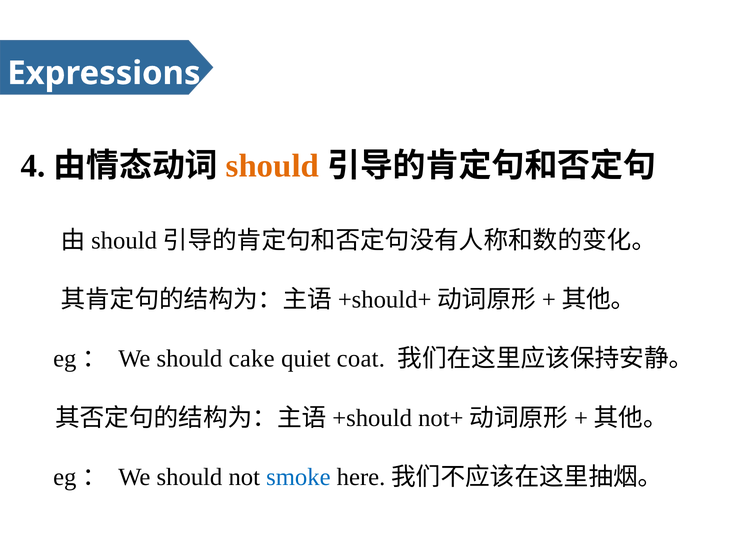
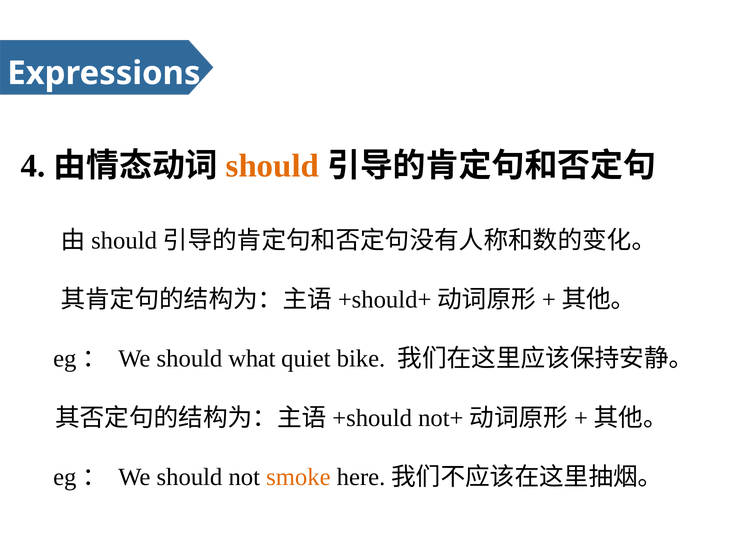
cake: cake -> what
coat: coat -> bike
smoke colour: blue -> orange
